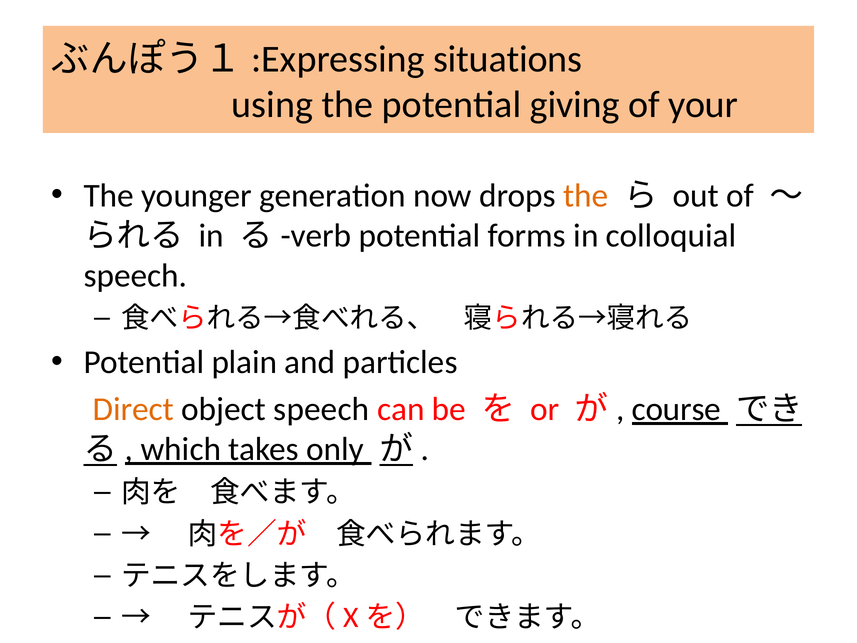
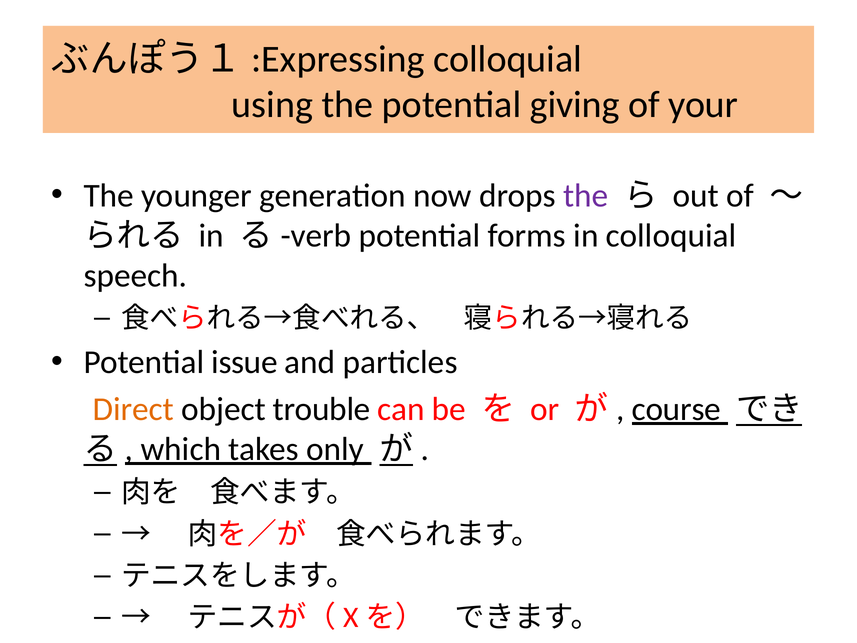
situations at (508, 59): situations -> colloquial
the at (586, 195) colour: orange -> purple
plain: plain -> issue
object speech: speech -> trouble
